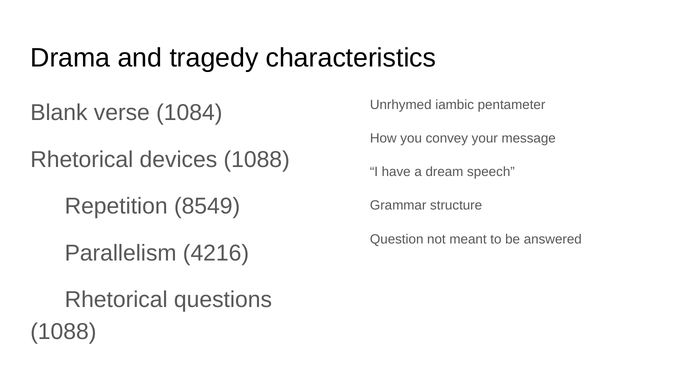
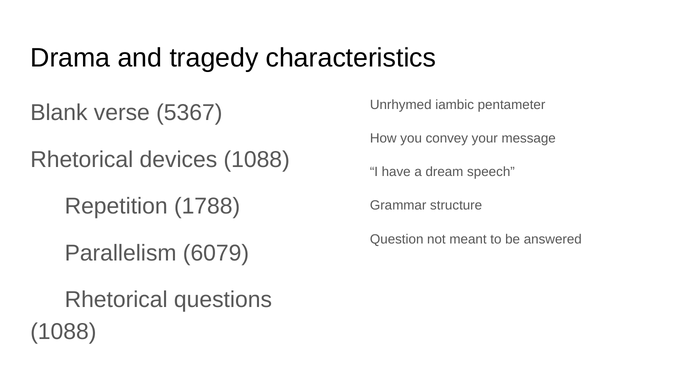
1084: 1084 -> 5367
8549: 8549 -> 1788
4216: 4216 -> 6079
